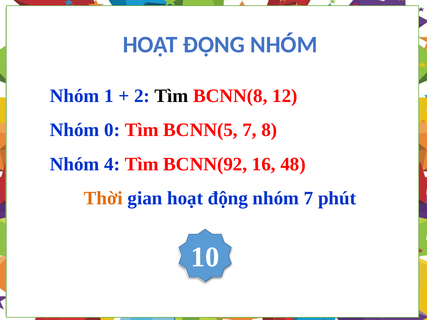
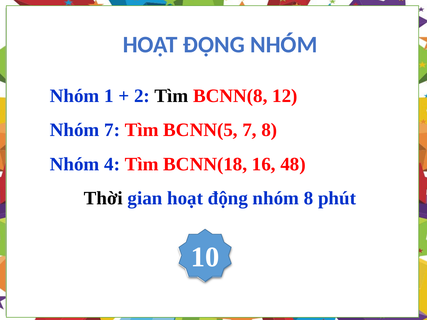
Nhóm 0: 0 -> 7
BCNN(92: BCNN(92 -> BCNN(18
Thời colour: orange -> black
nhóm 7: 7 -> 8
